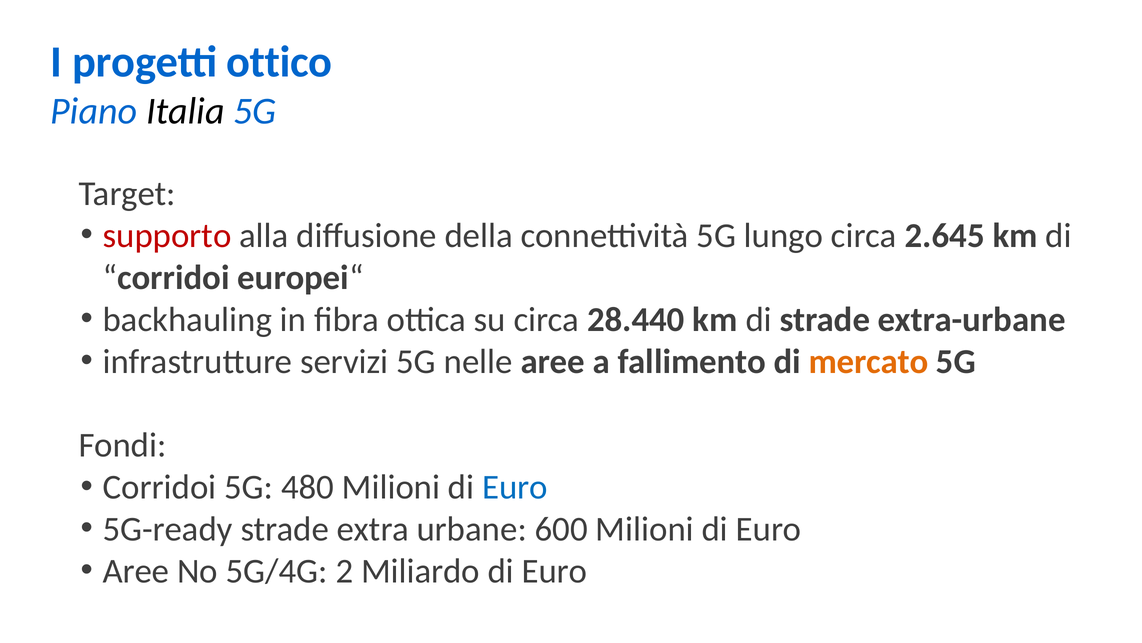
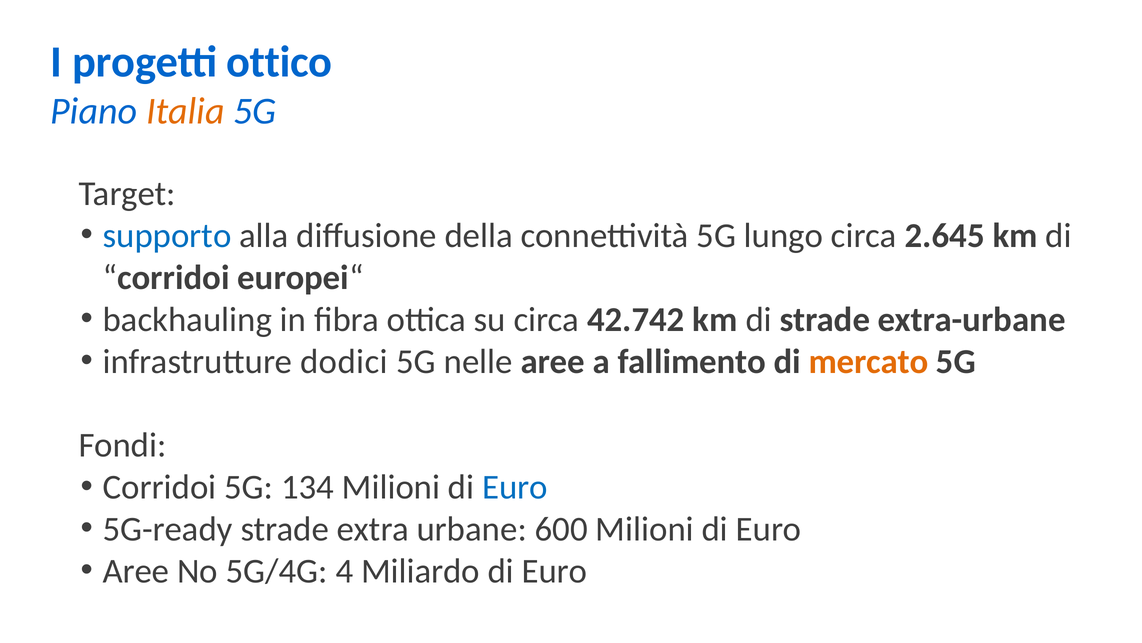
Italia colour: black -> orange
supporto colour: red -> blue
28.440: 28.440 -> 42.742
servizi: servizi -> dodici
480: 480 -> 134
2: 2 -> 4
